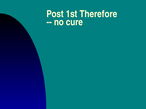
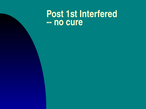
Therefore: Therefore -> Interfered
